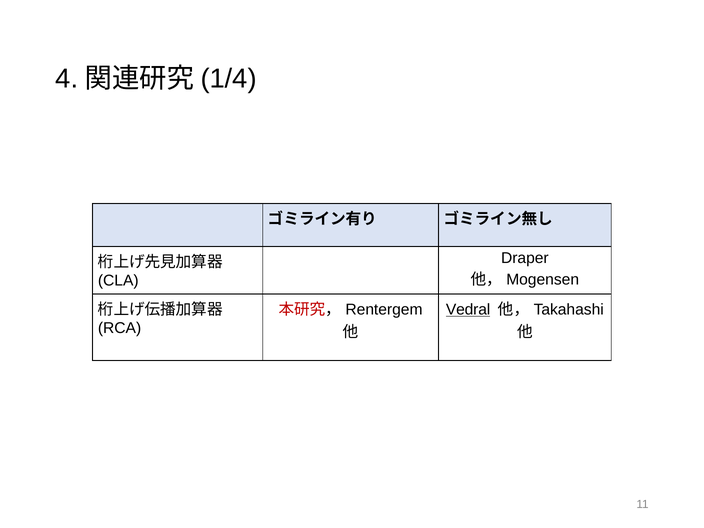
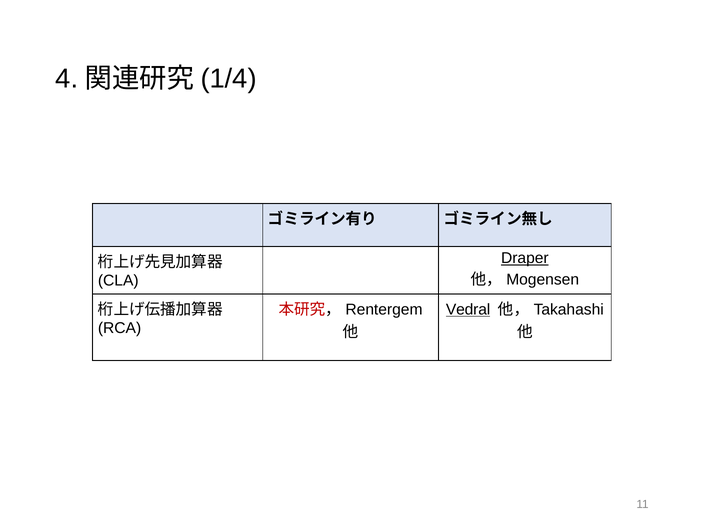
Draper underline: none -> present
